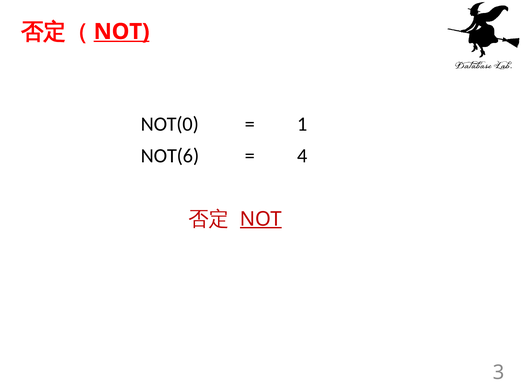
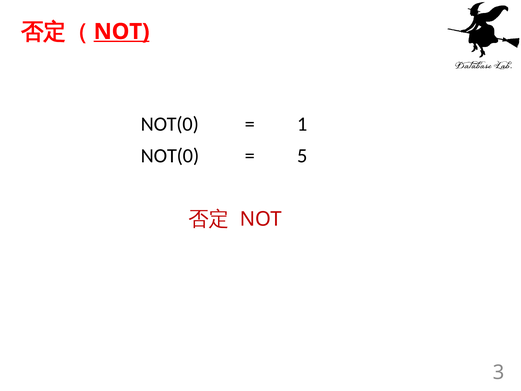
NOT(6 at (170, 156): NOT(6 -> NOT(0
4: 4 -> 5
NOT at (261, 219) underline: present -> none
